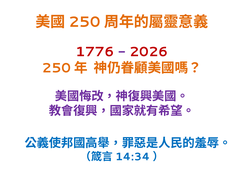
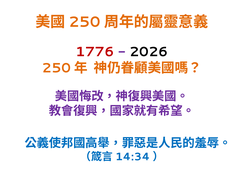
2026 colour: red -> black
